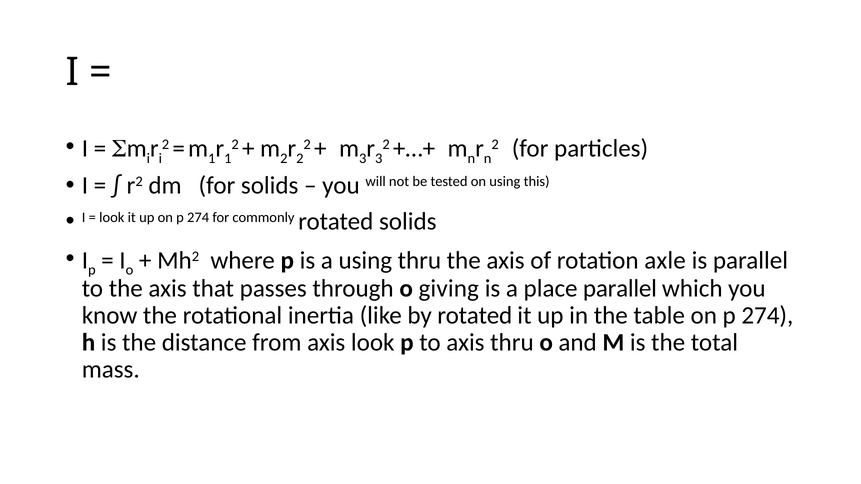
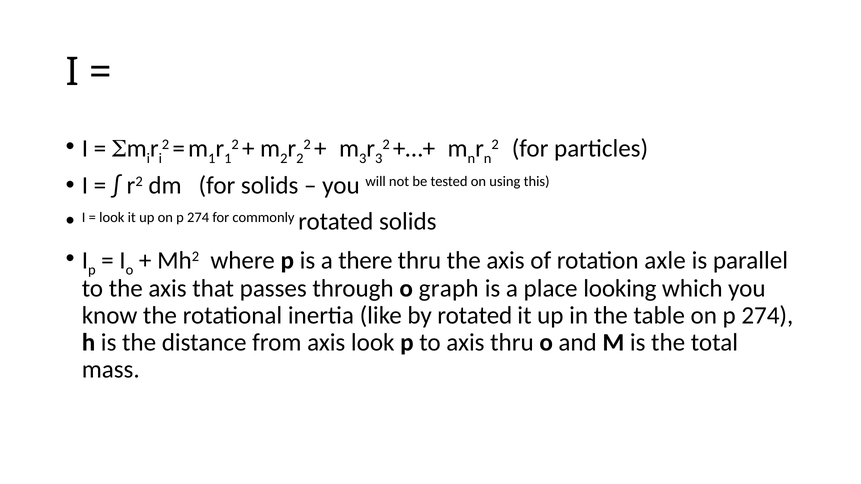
a using: using -> there
giving: giving -> graph
place parallel: parallel -> looking
